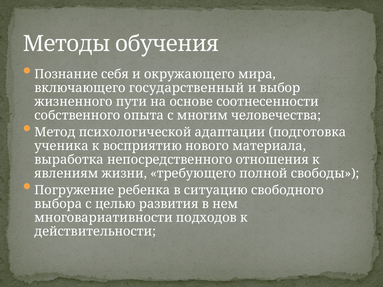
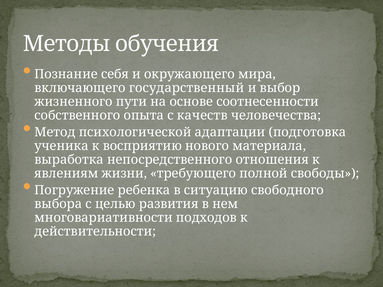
многим: многим -> качеств
